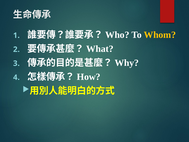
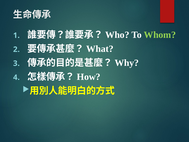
Whom colour: yellow -> light green
